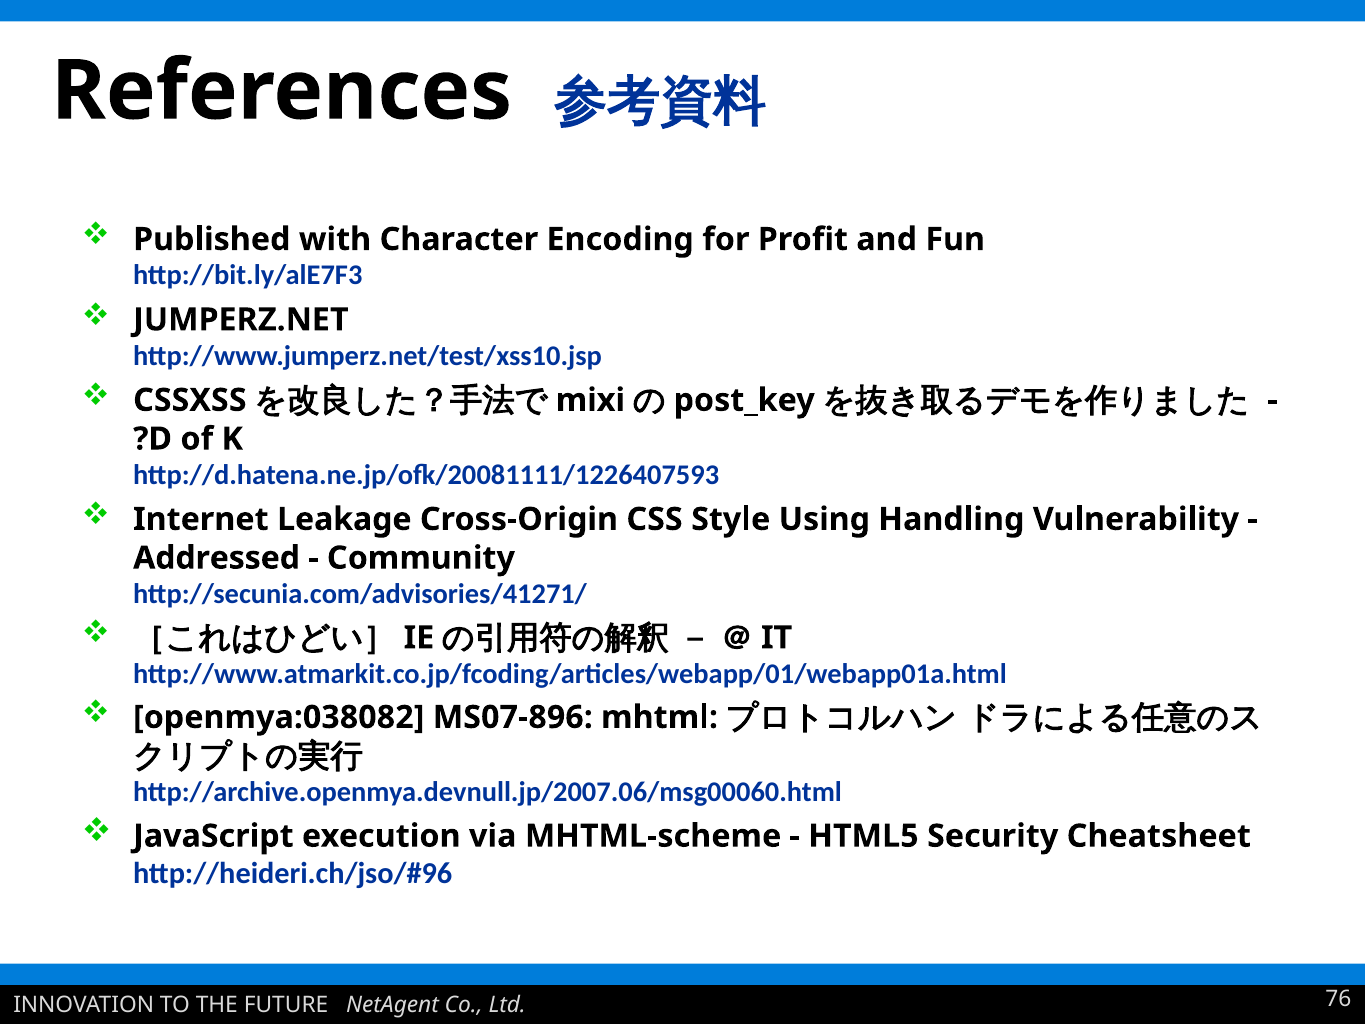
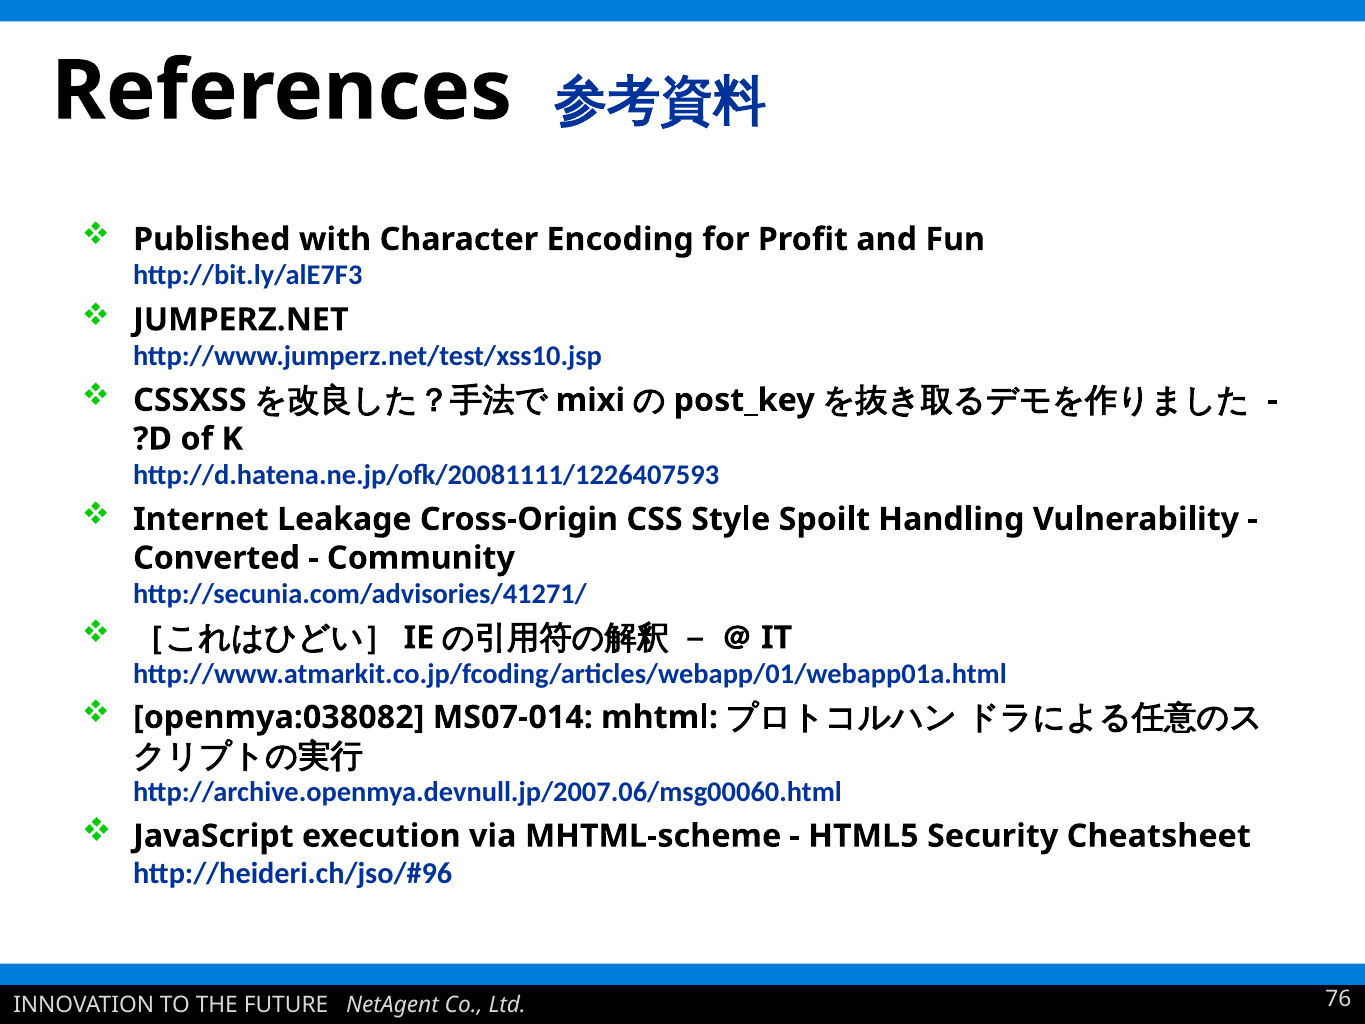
Using: Using -> Spoilt
Addressed: Addressed -> Converted
MS07-896: MS07-896 -> MS07-014
